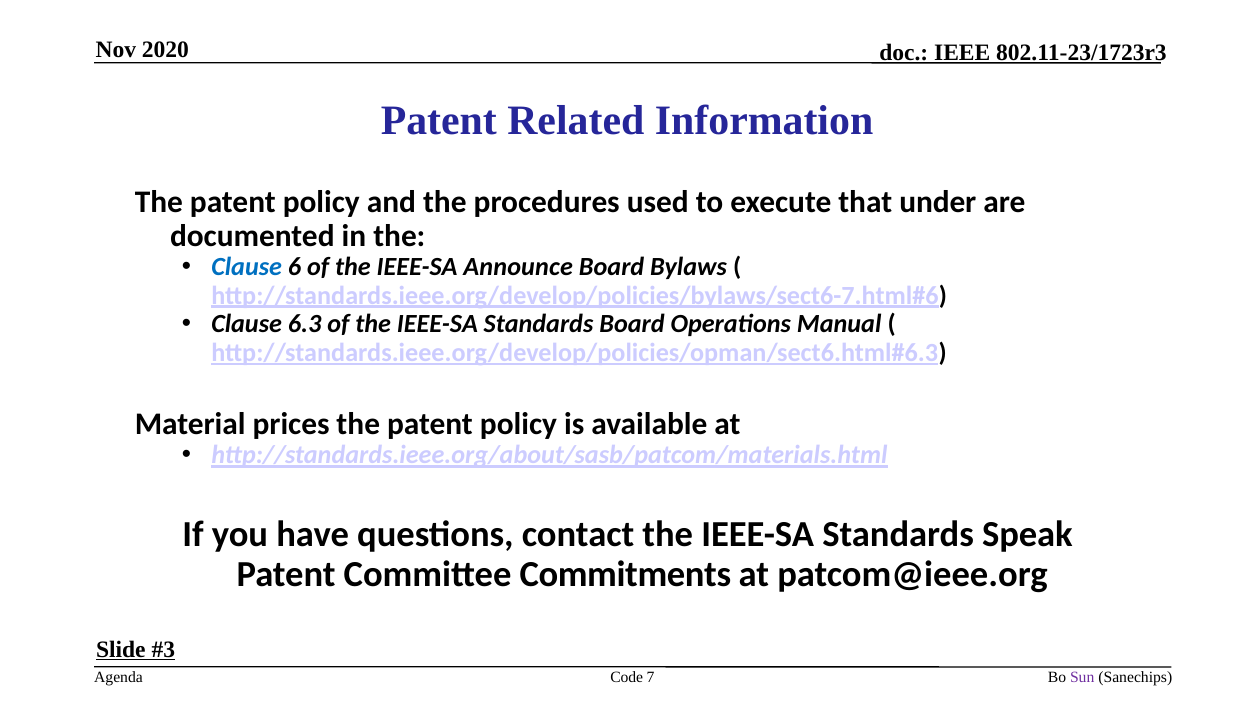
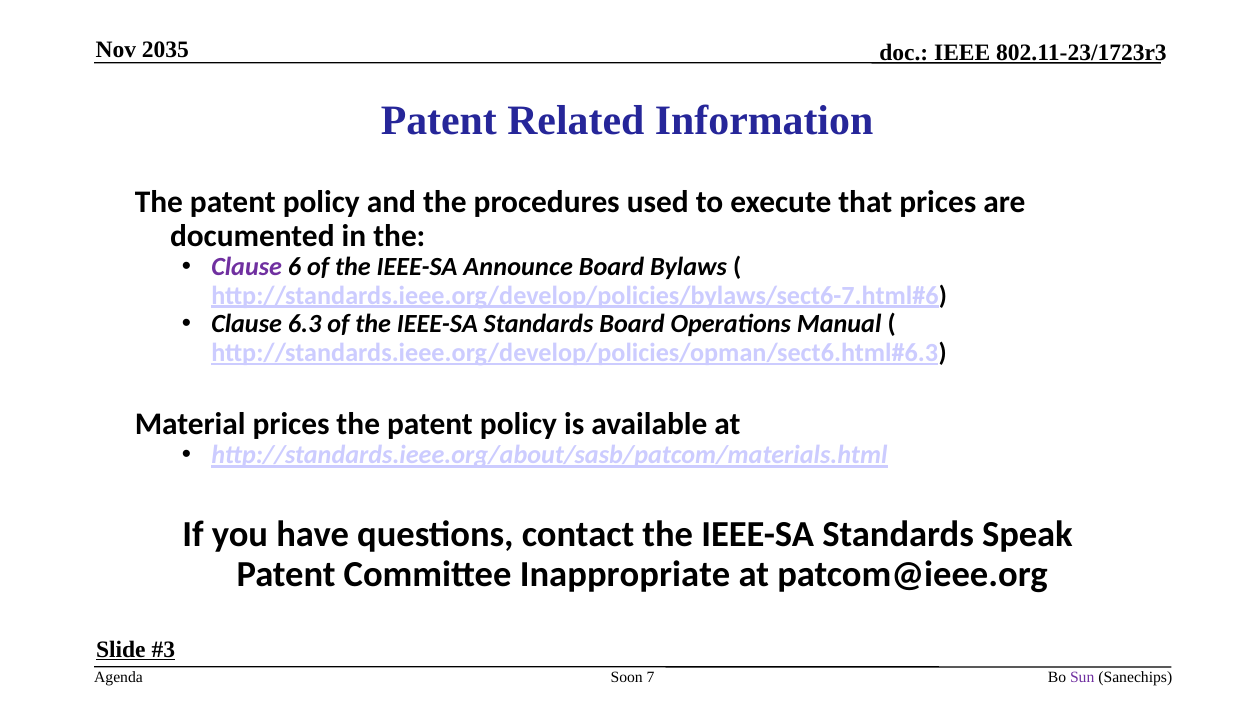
2020: 2020 -> 2035
that under: under -> prices
Clause at (247, 267) colour: blue -> purple
Commitments: Commitments -> Inappropriate
Code: Code -> Soon
